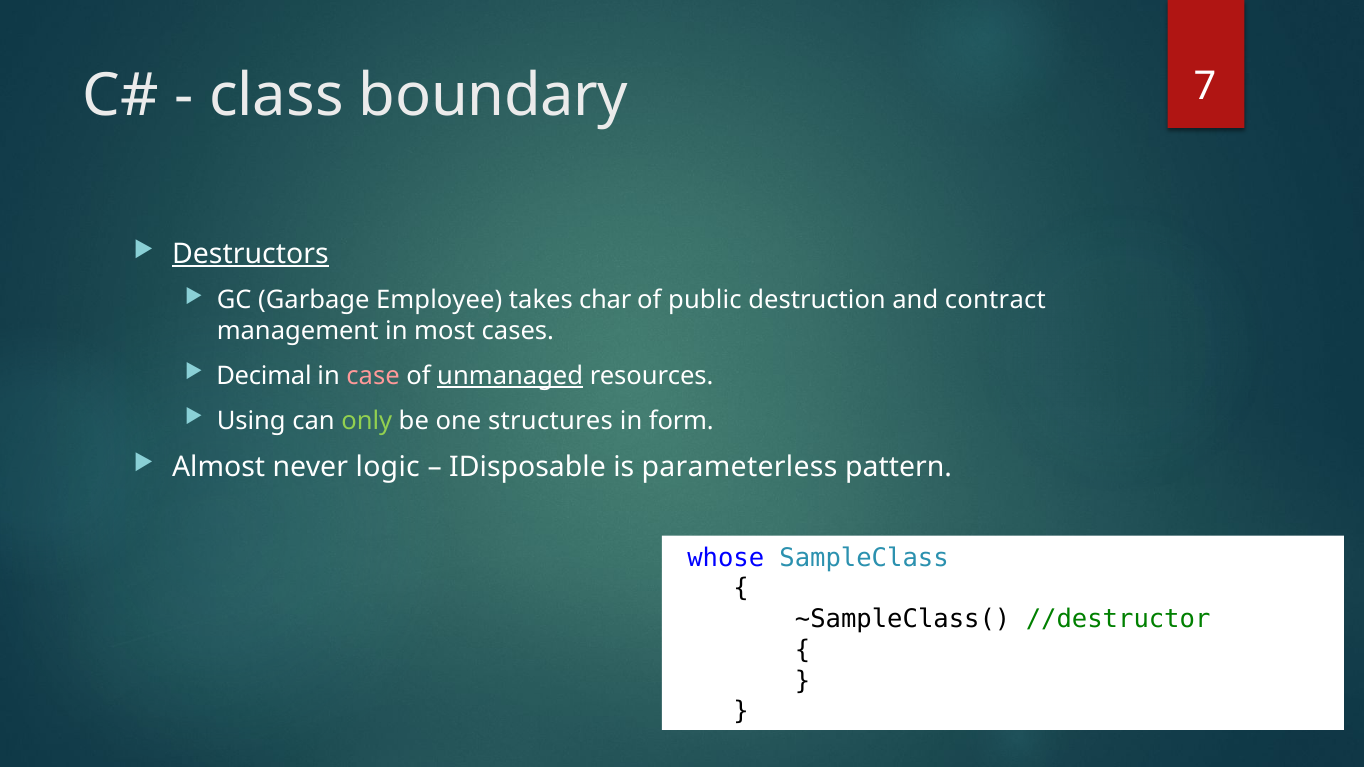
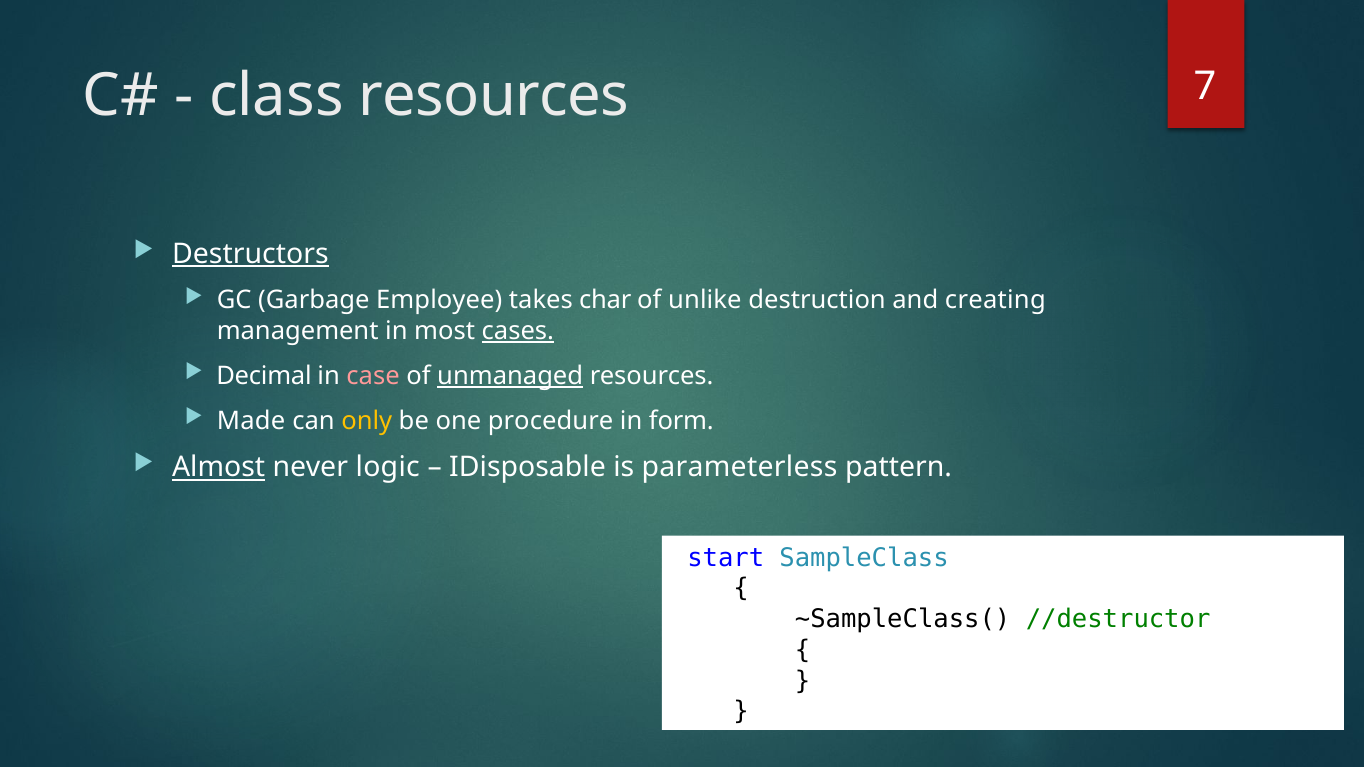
class boundary: boundary -> resources
public: public -> unlike
contract: contract -> creating
cases underline: none -> present
Using: Using -> Made
only colour: light green -> yellow
structures: structures -> procedure
Almost underline: none -> present
whose: whose -> start
